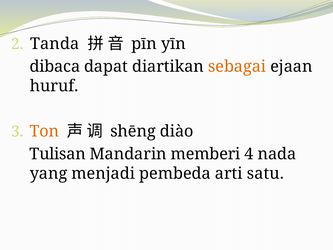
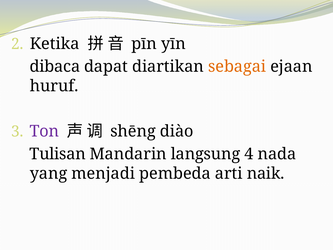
Tanda: Tanda -> Ketika
Ton colour: orange -> purple
memberi: memberi -> langsung
satu: satu -> naik
